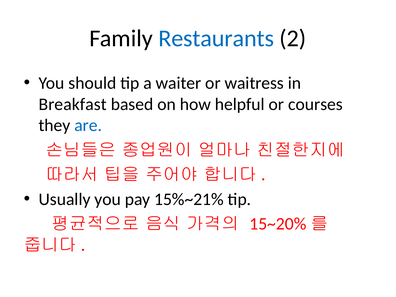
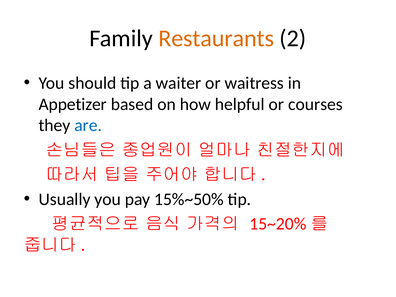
Restaurants colour: blue -> orange
Breakfast: Breakfast -> Appetizer
15%~21%: 15%~21% -> 15%~50%
